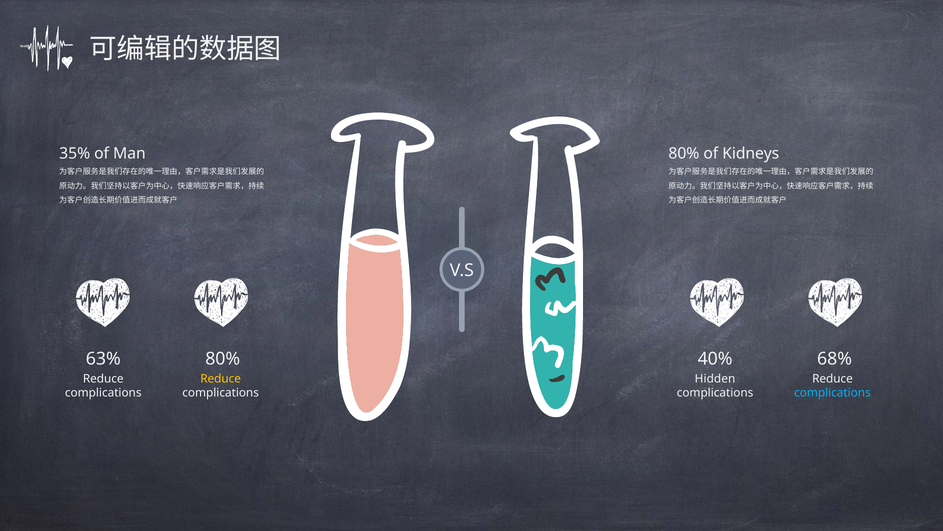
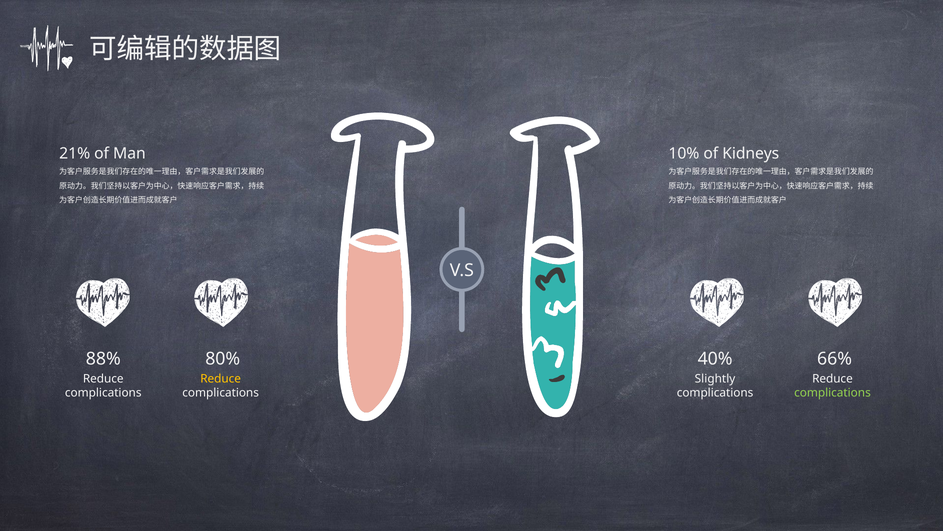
35%: 35% -> 21%
80% at (684, 153): 80% -> 10%
63%: 63% -> 88%
68%: 68% -> 66%
Hidden: Hidden -> Slightly
complications at (832, 393) colour: light blue -> light green
